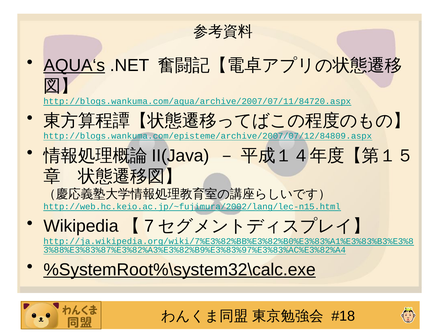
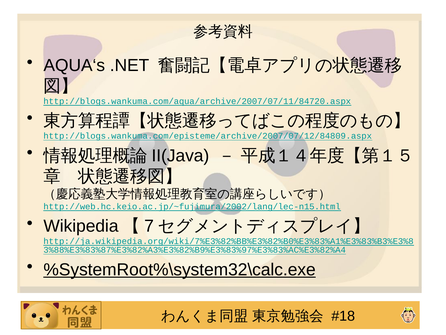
AQUA‘s underline: present -> none
